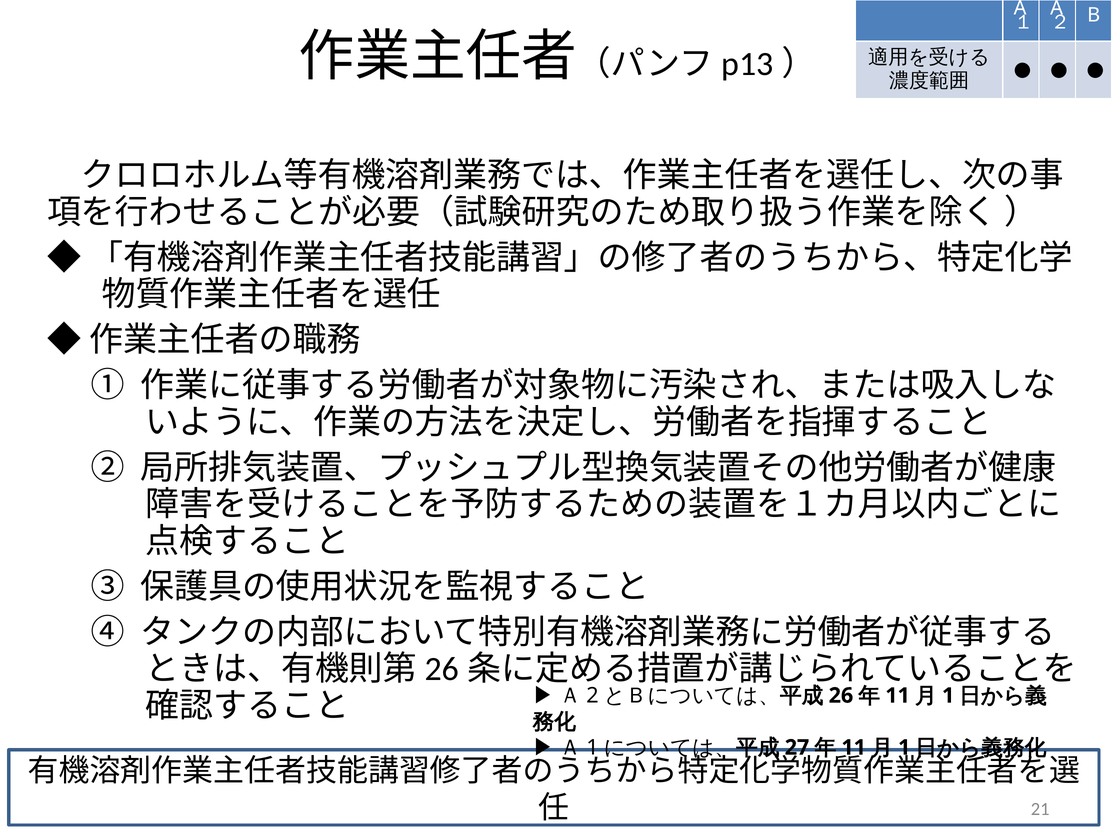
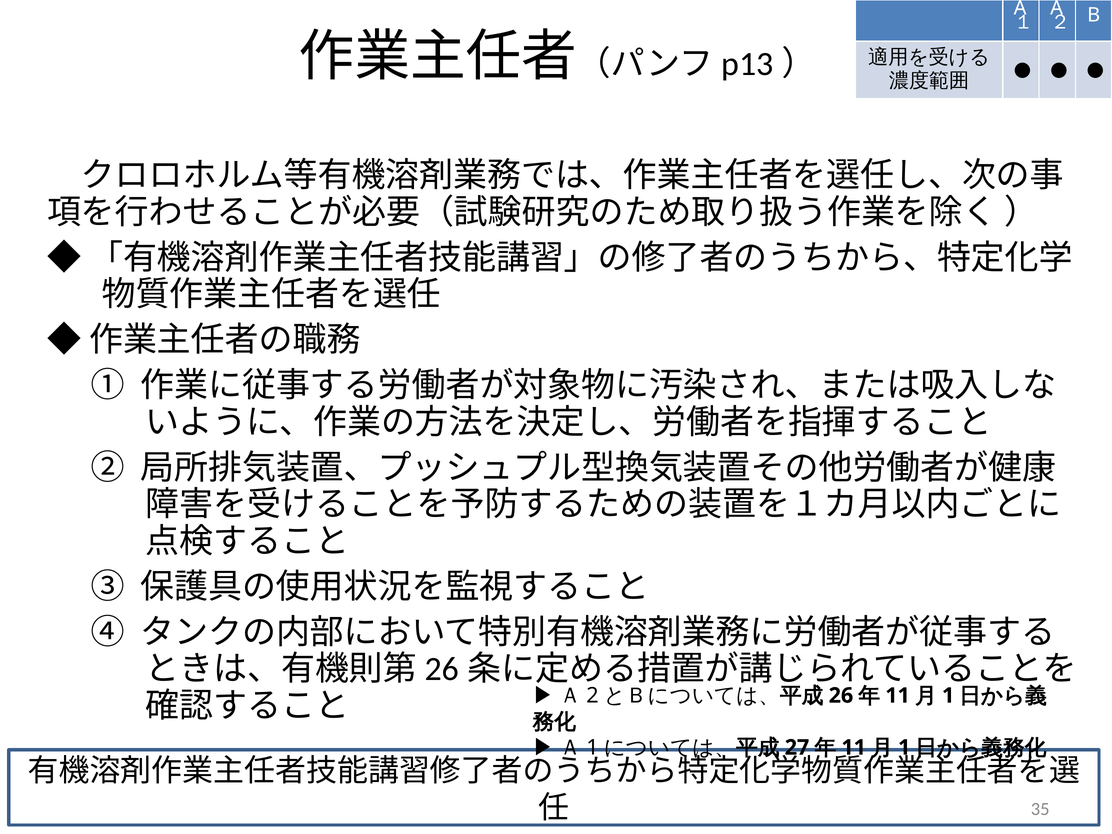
21: 21 -> 35
